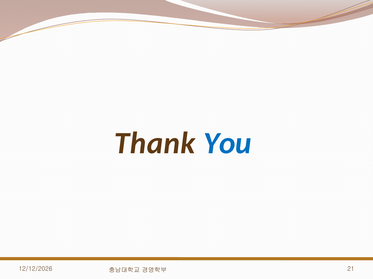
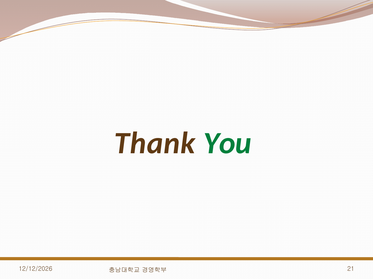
You colour: blue -> green
